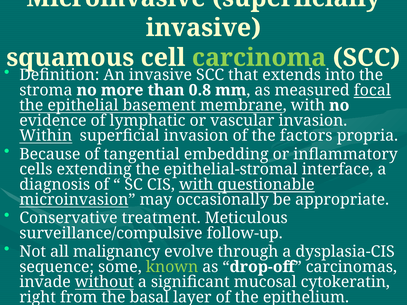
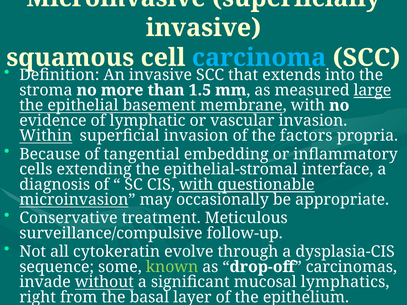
carcinoma colour: light green -> light blue
0.8: 0.8 -> 1.5
focal: focal -> large
malignancy: malignancy -> cytokeratin
cytokeratin: cytokeratin -> lymphatics
